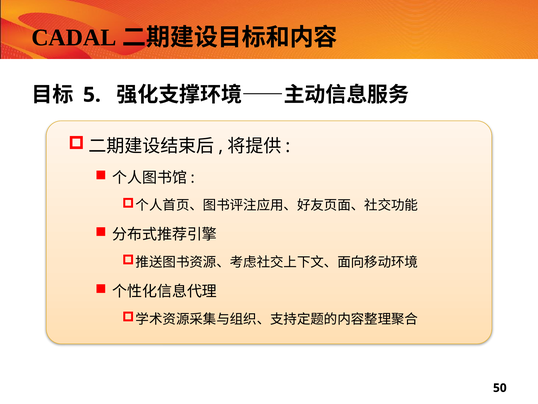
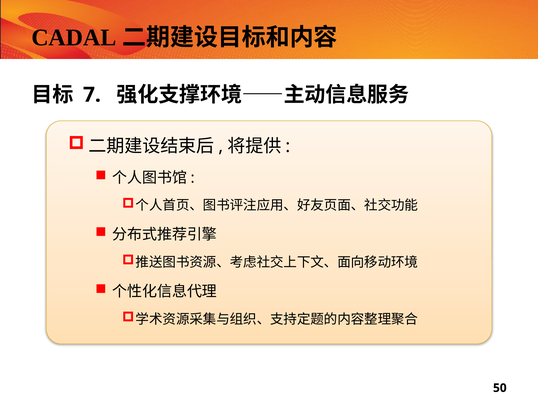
5: 5 -> 7
